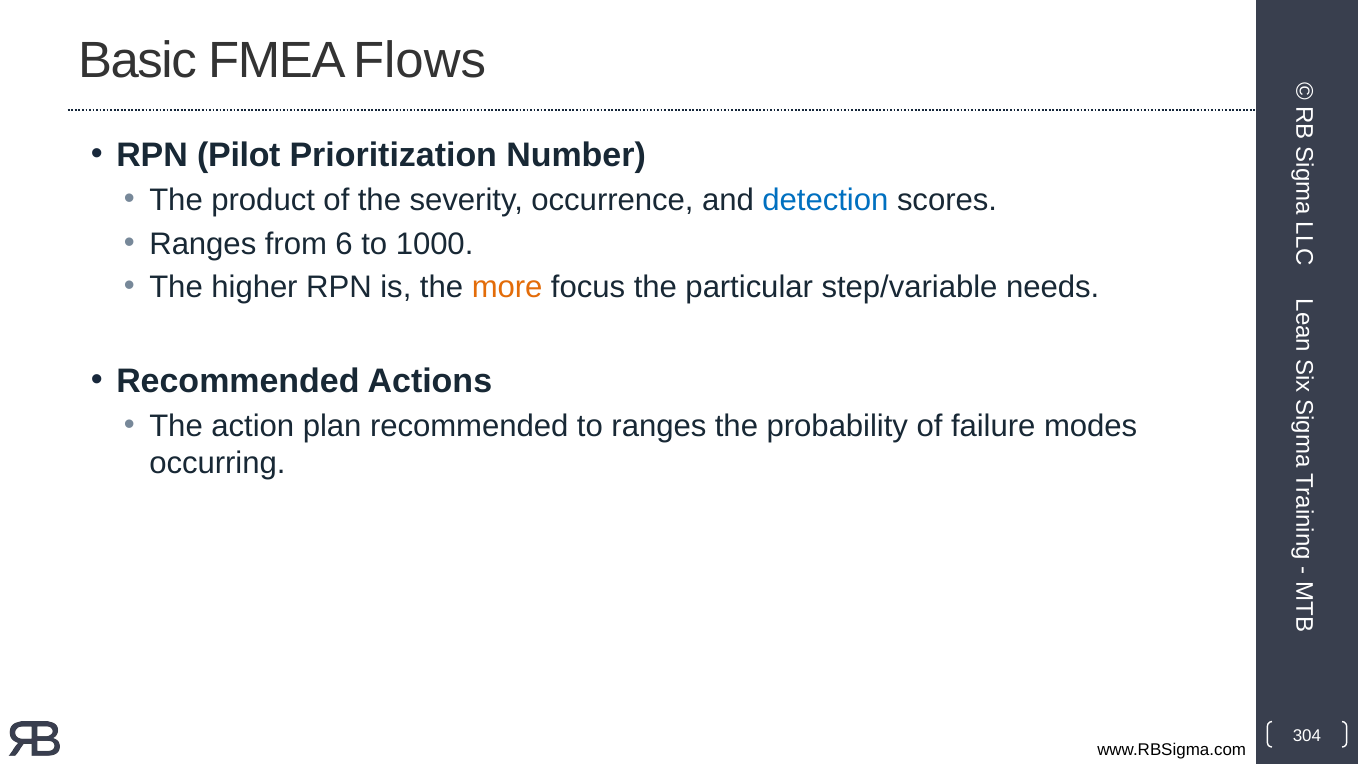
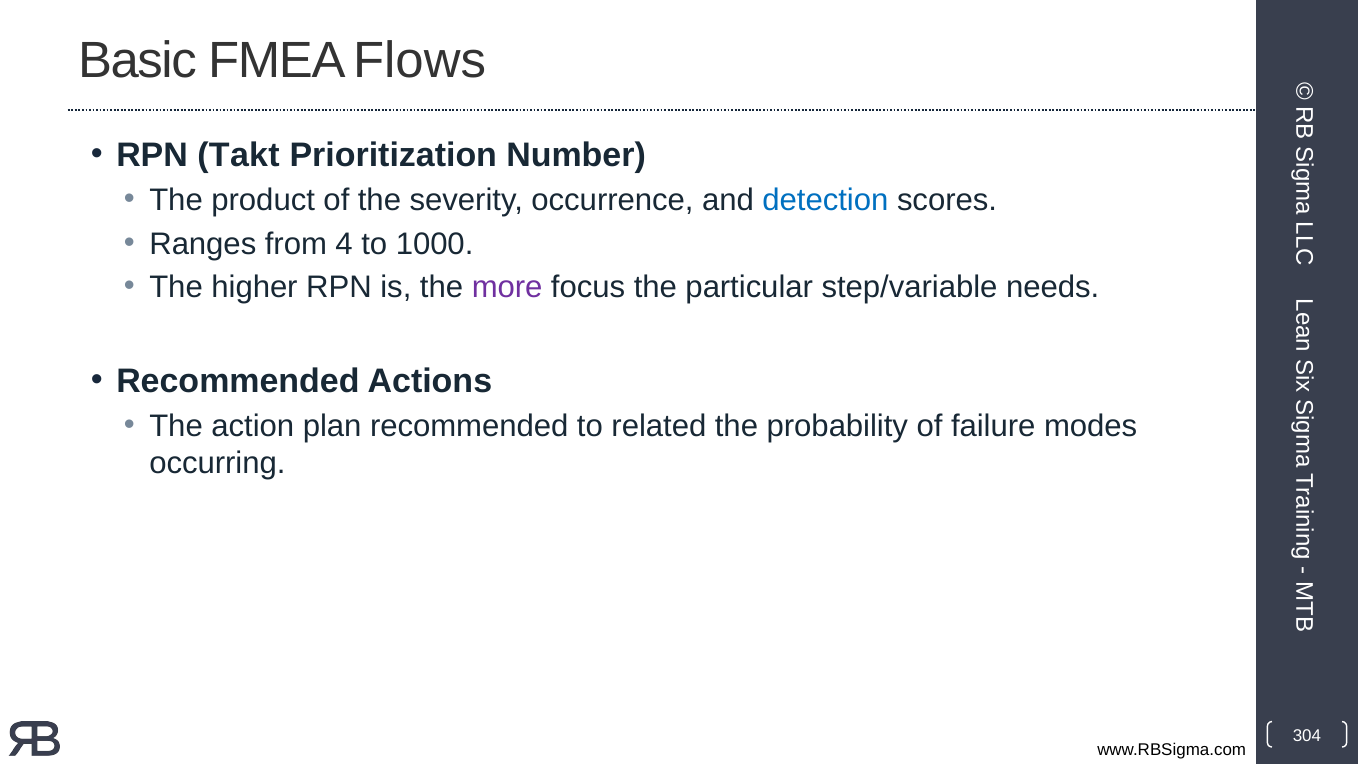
Pilot: Pilot -> Takt
6: 6 -> 4
more colour: orange -> purple
to ranges: ranges -> related
